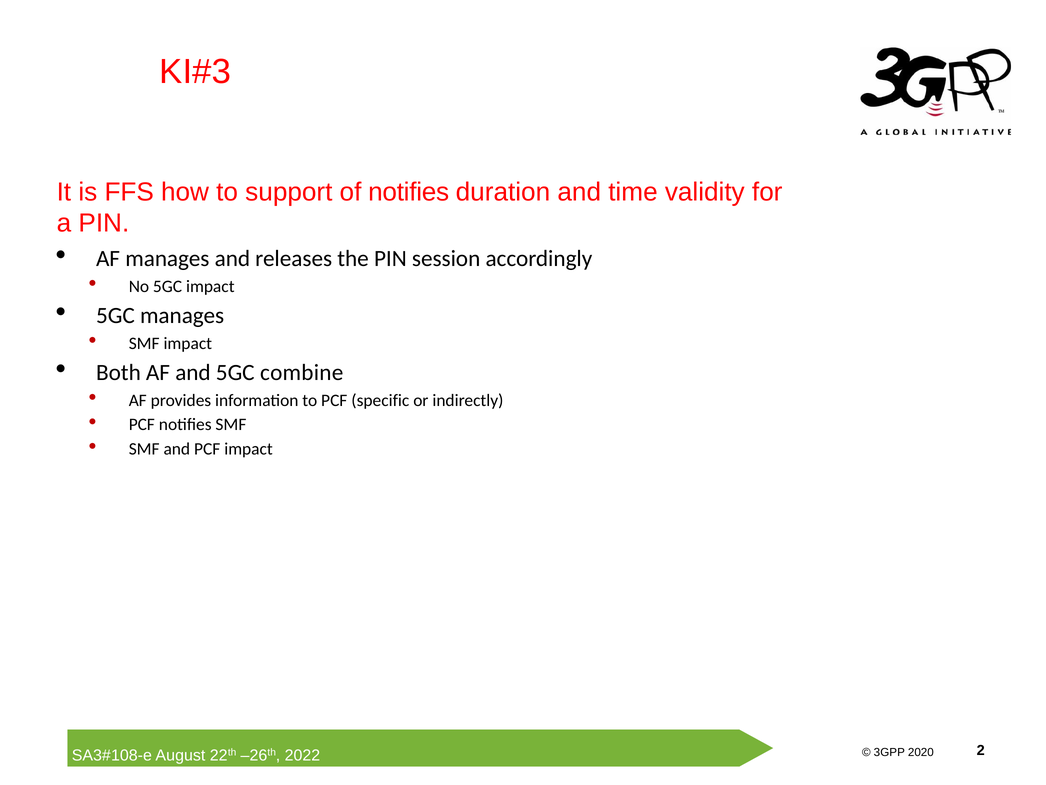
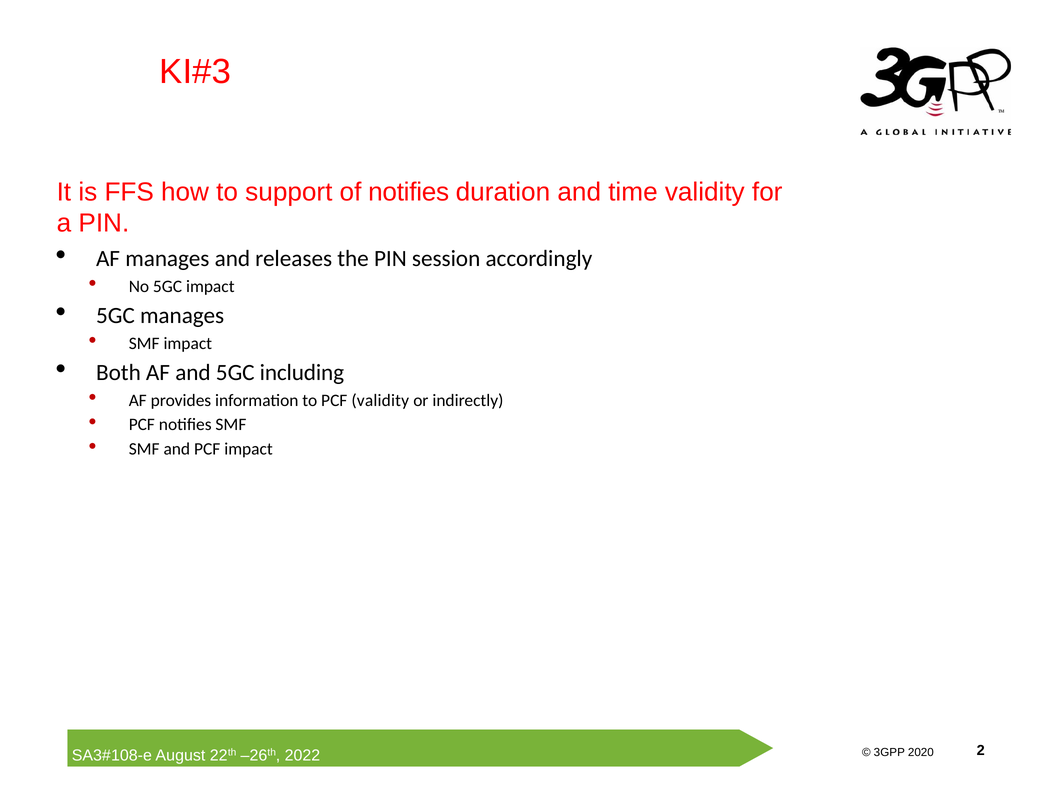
combine: combine -> including
PCF specific: specific -> validity
